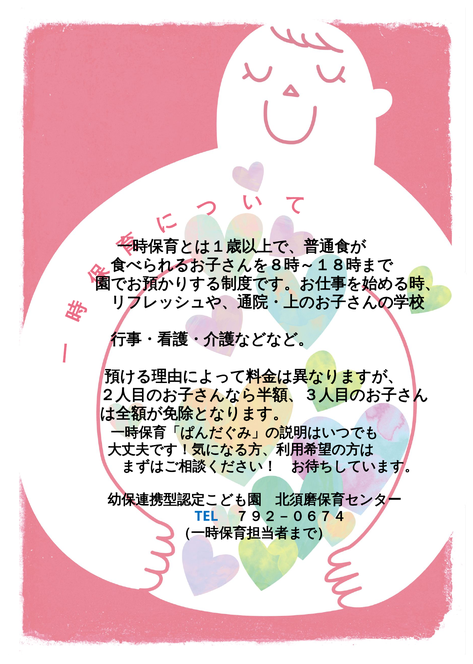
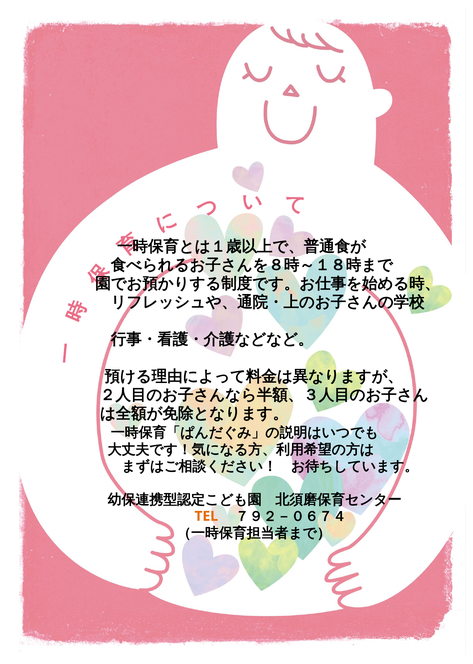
TEL colour: blue -> orange
